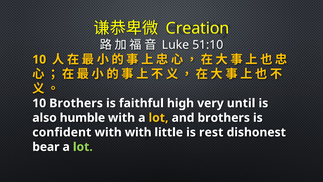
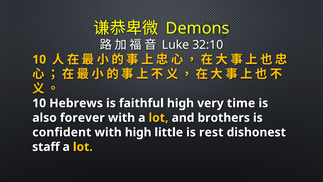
Creation: Creation -> Demons
51:10: 51:10 -> 32:10
10 Brothers: Brothers -> Hebrews
until: until -> time
humble: humble -> forever
with with: with -> high
bear: bear -> staff
lot at (83, 147) colour: light green -> yellow
